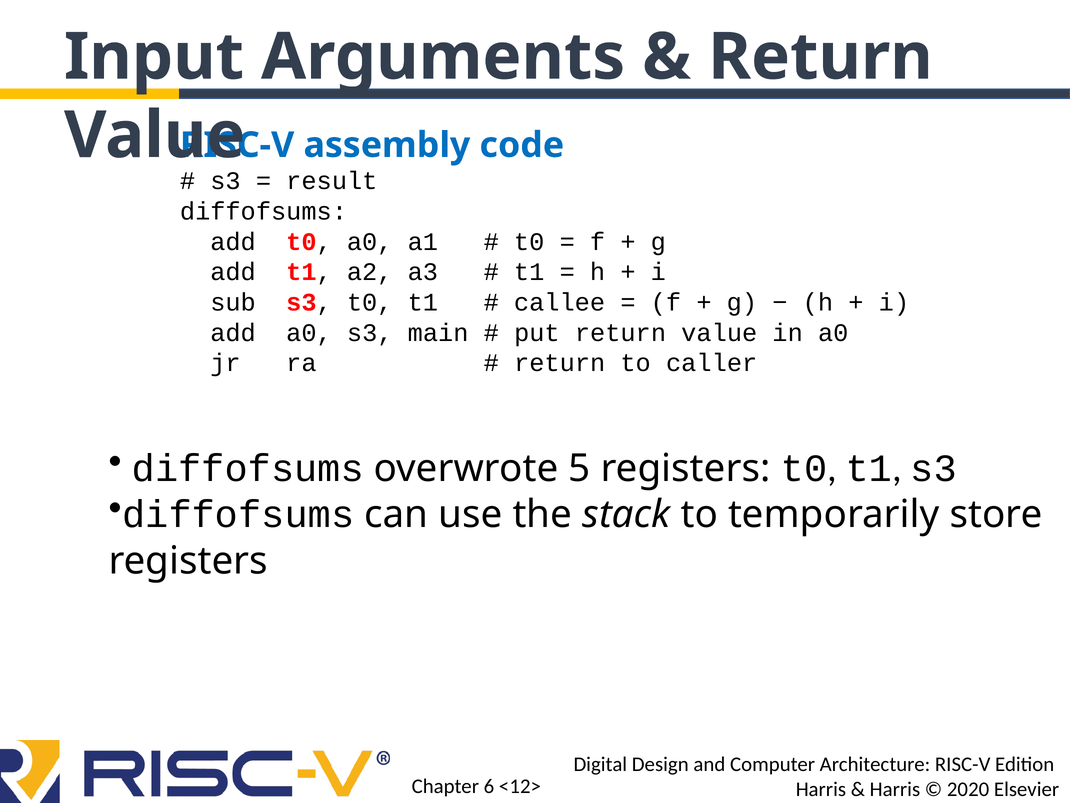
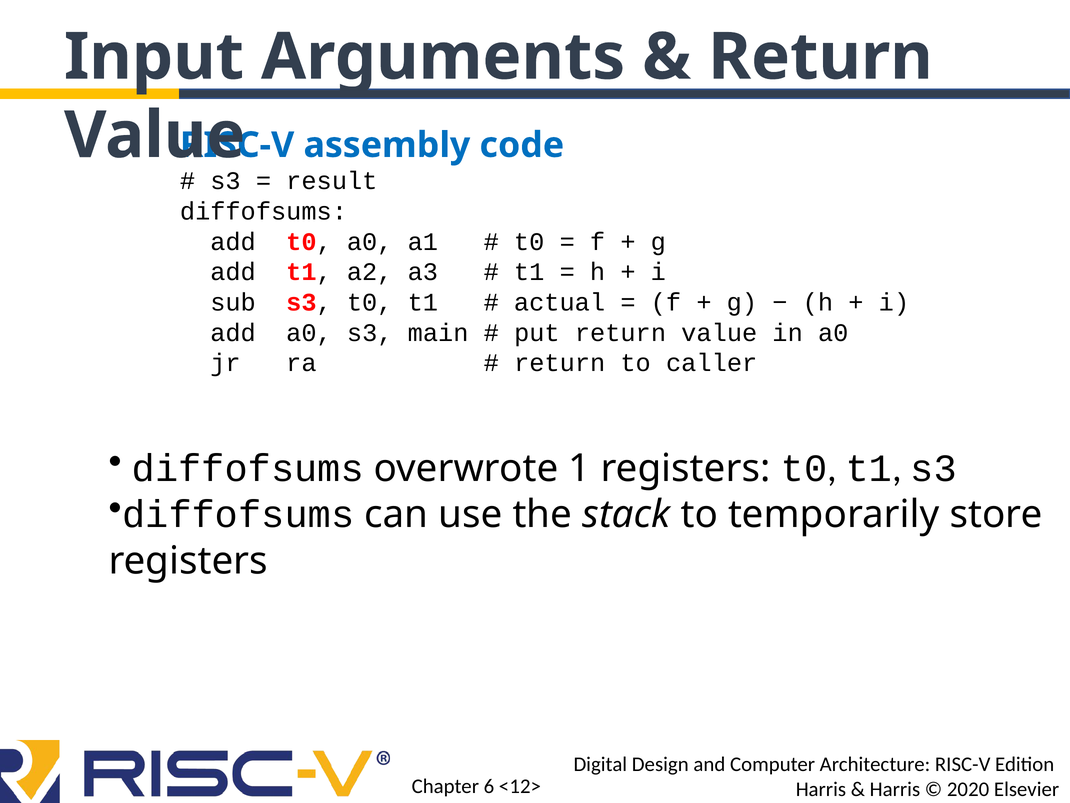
callee: callee -> actual
5: 5 -> 1
